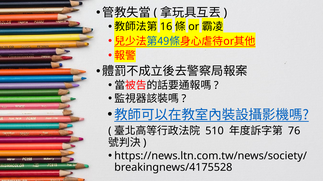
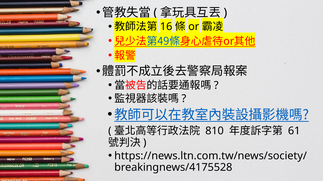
510: 510 -> 810
76: 76 -> 61
